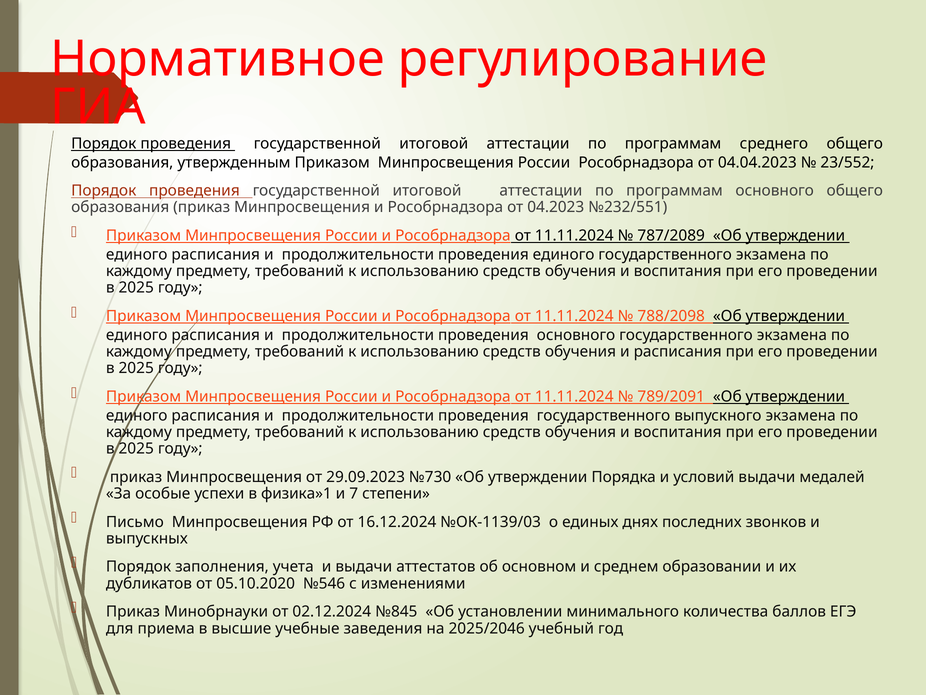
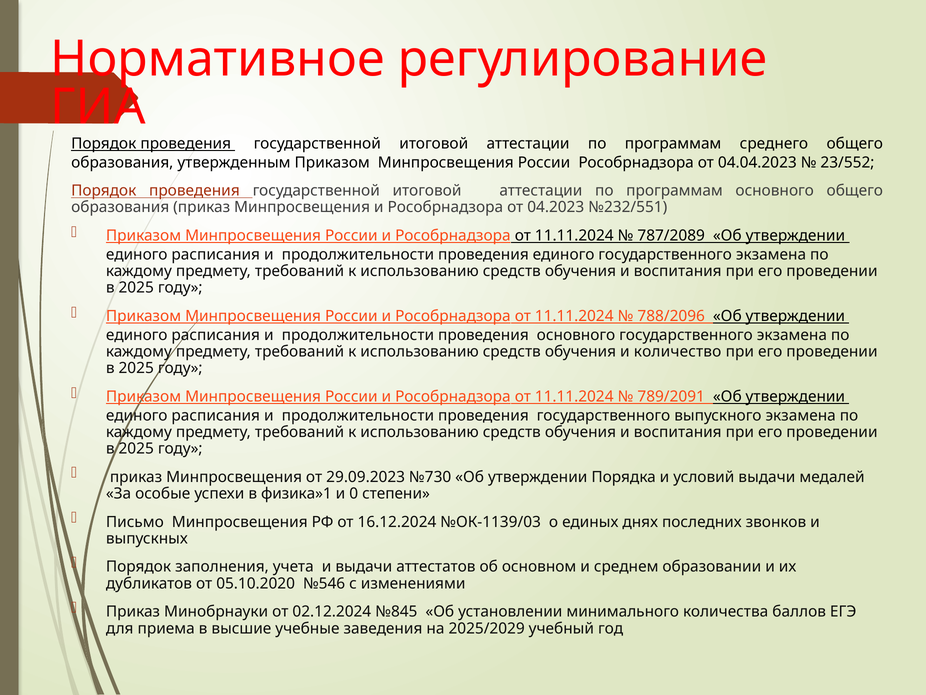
788/2098: 788/2098 -> 788/2096
и расписания: расписания -> количество
7: 7 -> 0
2025/2046: 2025/2046 -> 2025/2029
